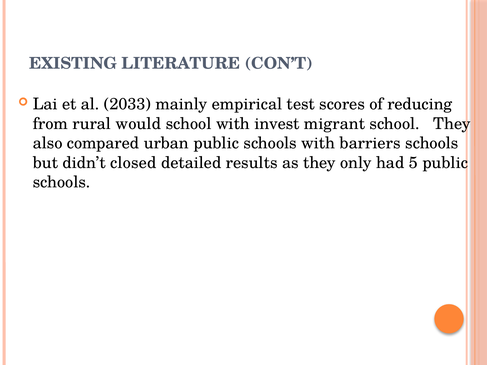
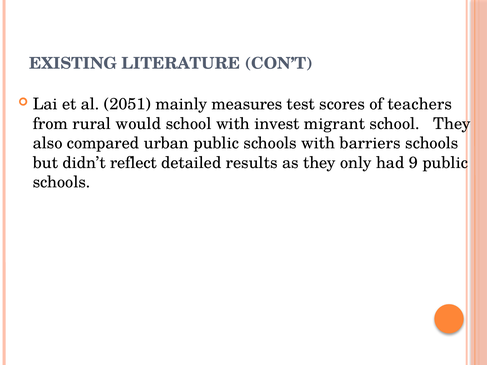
2033: 2033 -> 2051
empirical: empirical -> measures
reducing: reducing -> teachers
closed: closed -> reflect
5: 5 -> 9
